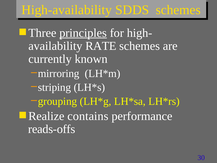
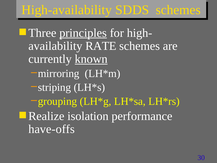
known underline: none -> present
contains: contains -> isolation
reads-offs: reads-offs -> have-offs
